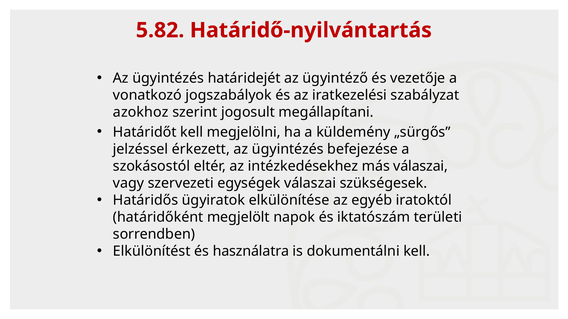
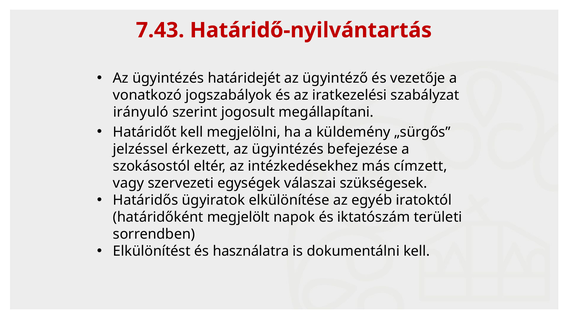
5.82: 5.82 -> 7.43
azokhoz: azokhoz -> irányuló
más válaszai: válaszai -> címzett
